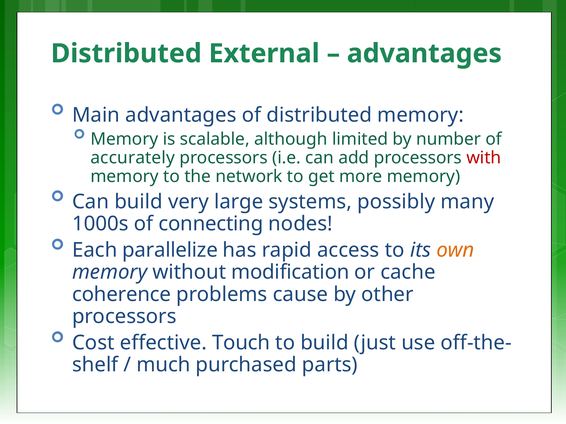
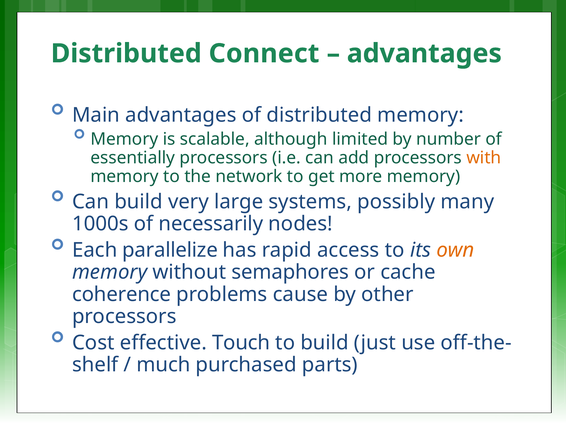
External: External -> Connect
accurately: accurately -> essentially
with colour: red -> orange
connecting: connecting -> necessarily
modification: modification -> semaphores
